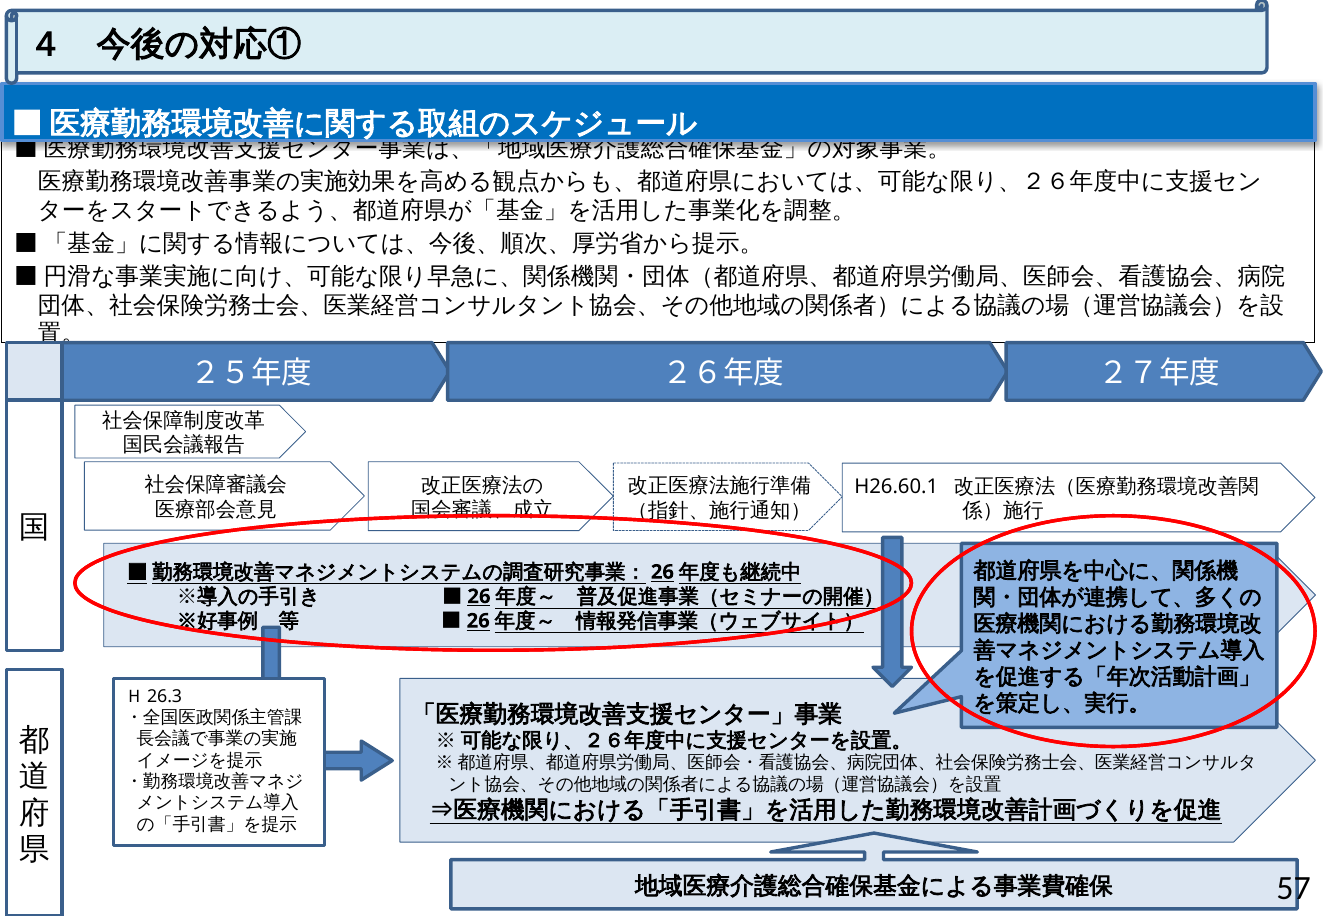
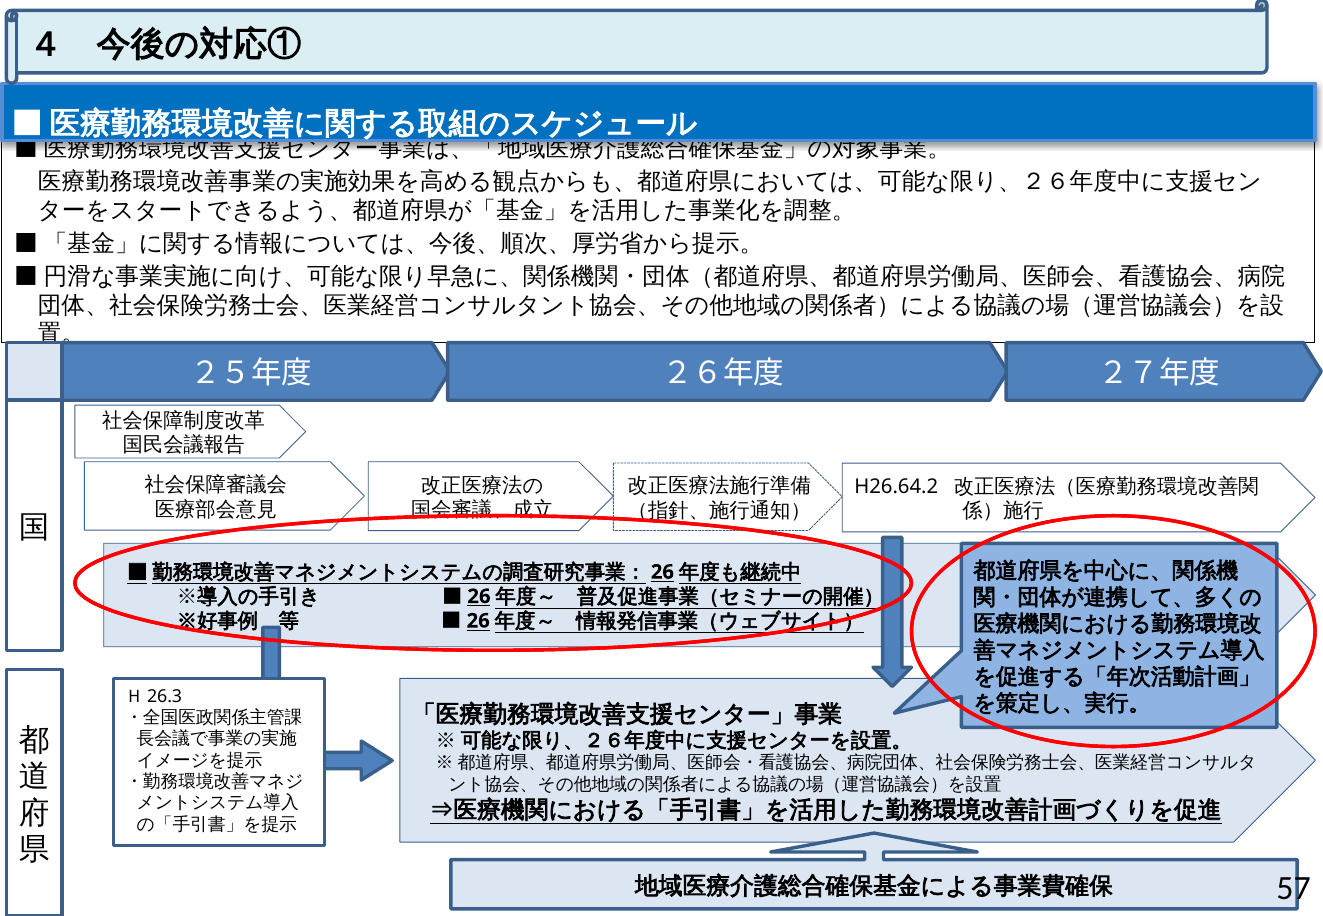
H26.60.1: H26.60.1 -> H26.64.2
